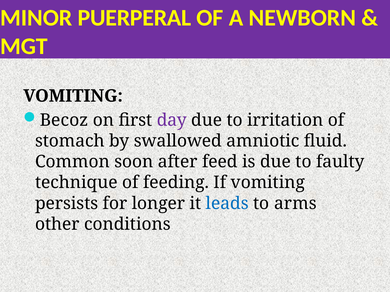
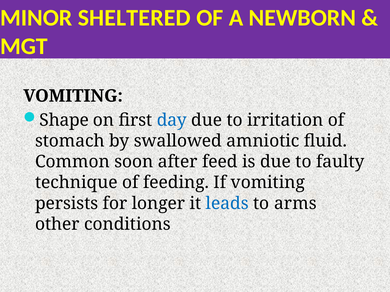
PUERPERAL: PUERPERAL -> SHELTERED
Becoz: Becoz -> Shape
day colour: purple -> blue
